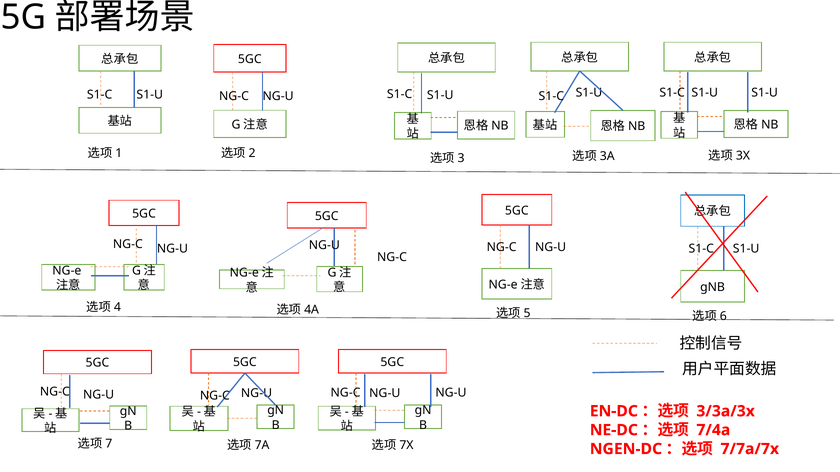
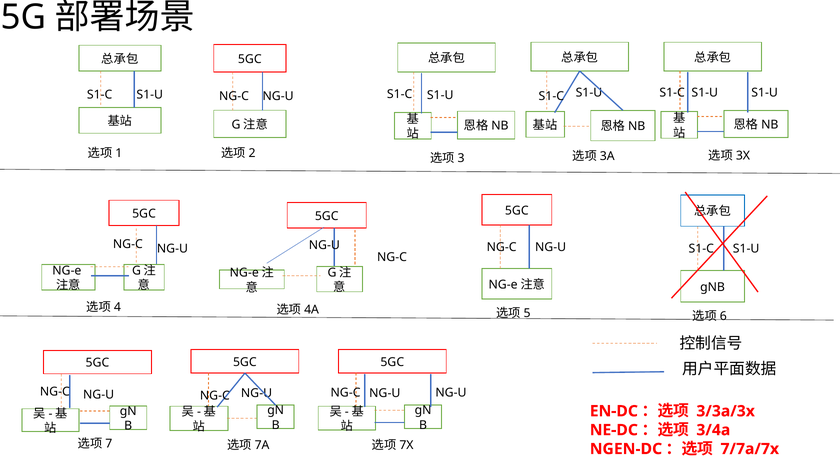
7/4a: 7/4a -> 3/4a
